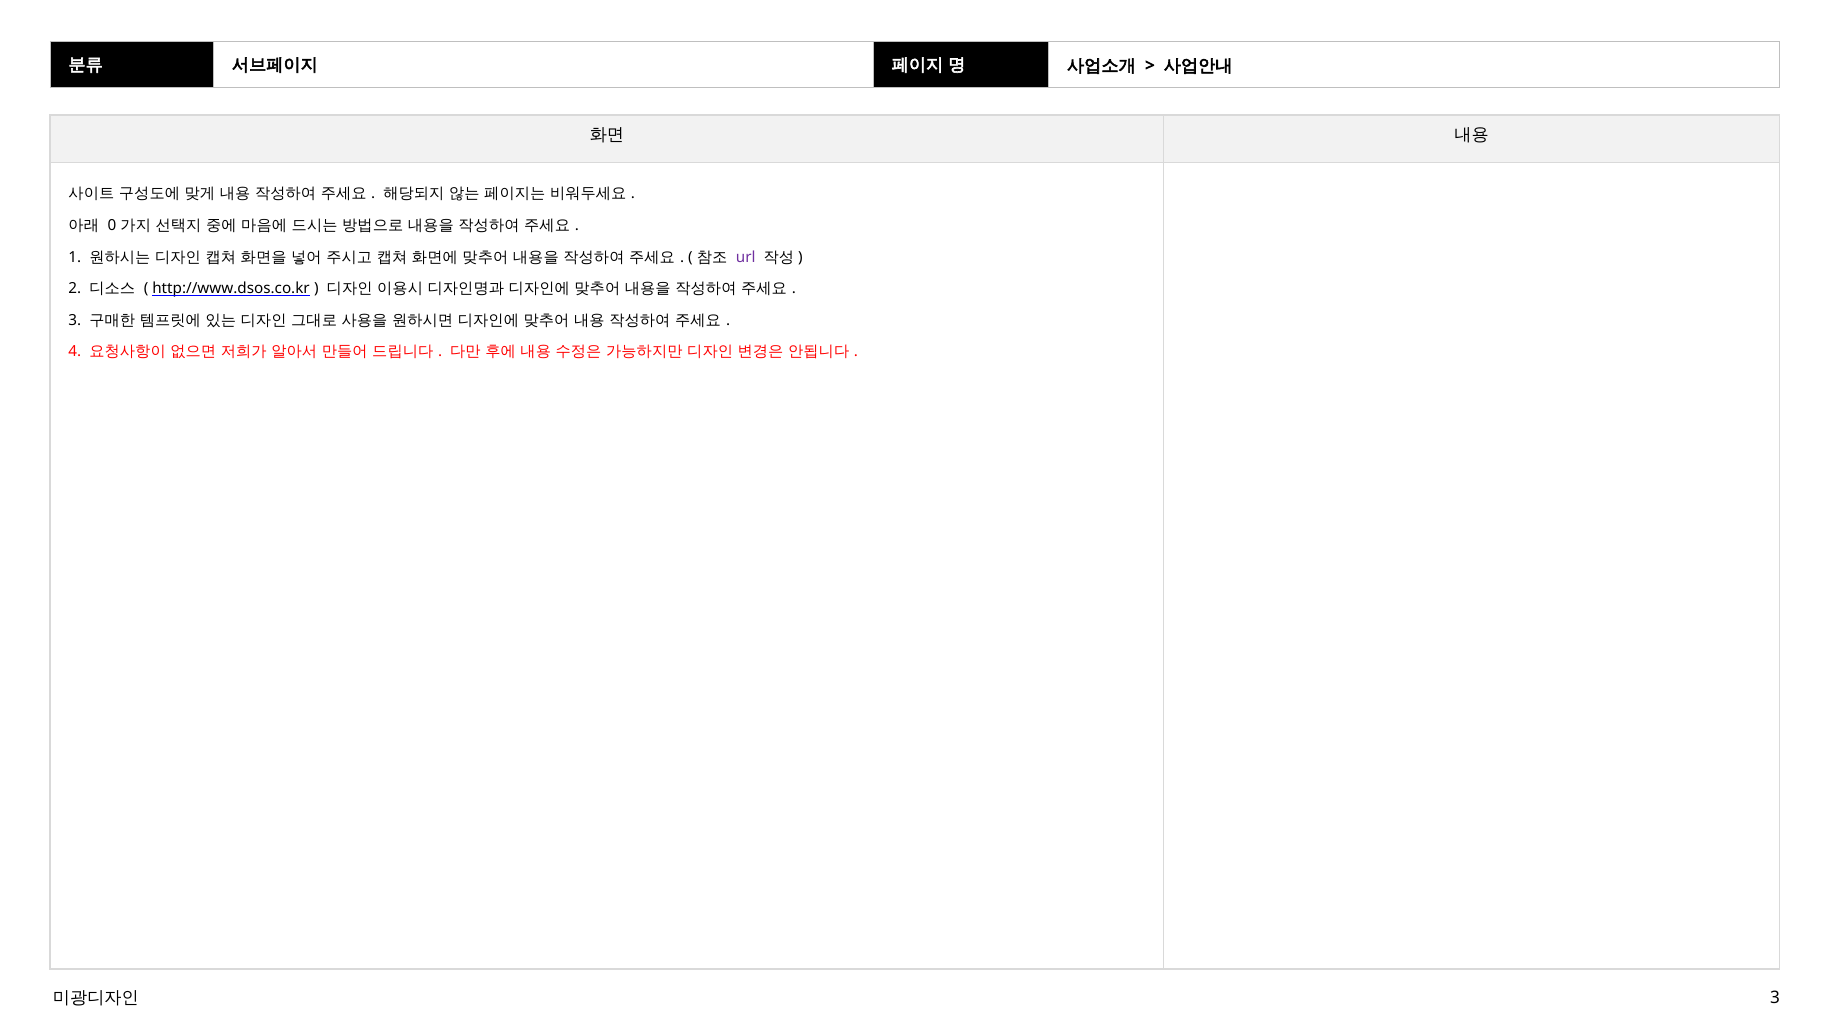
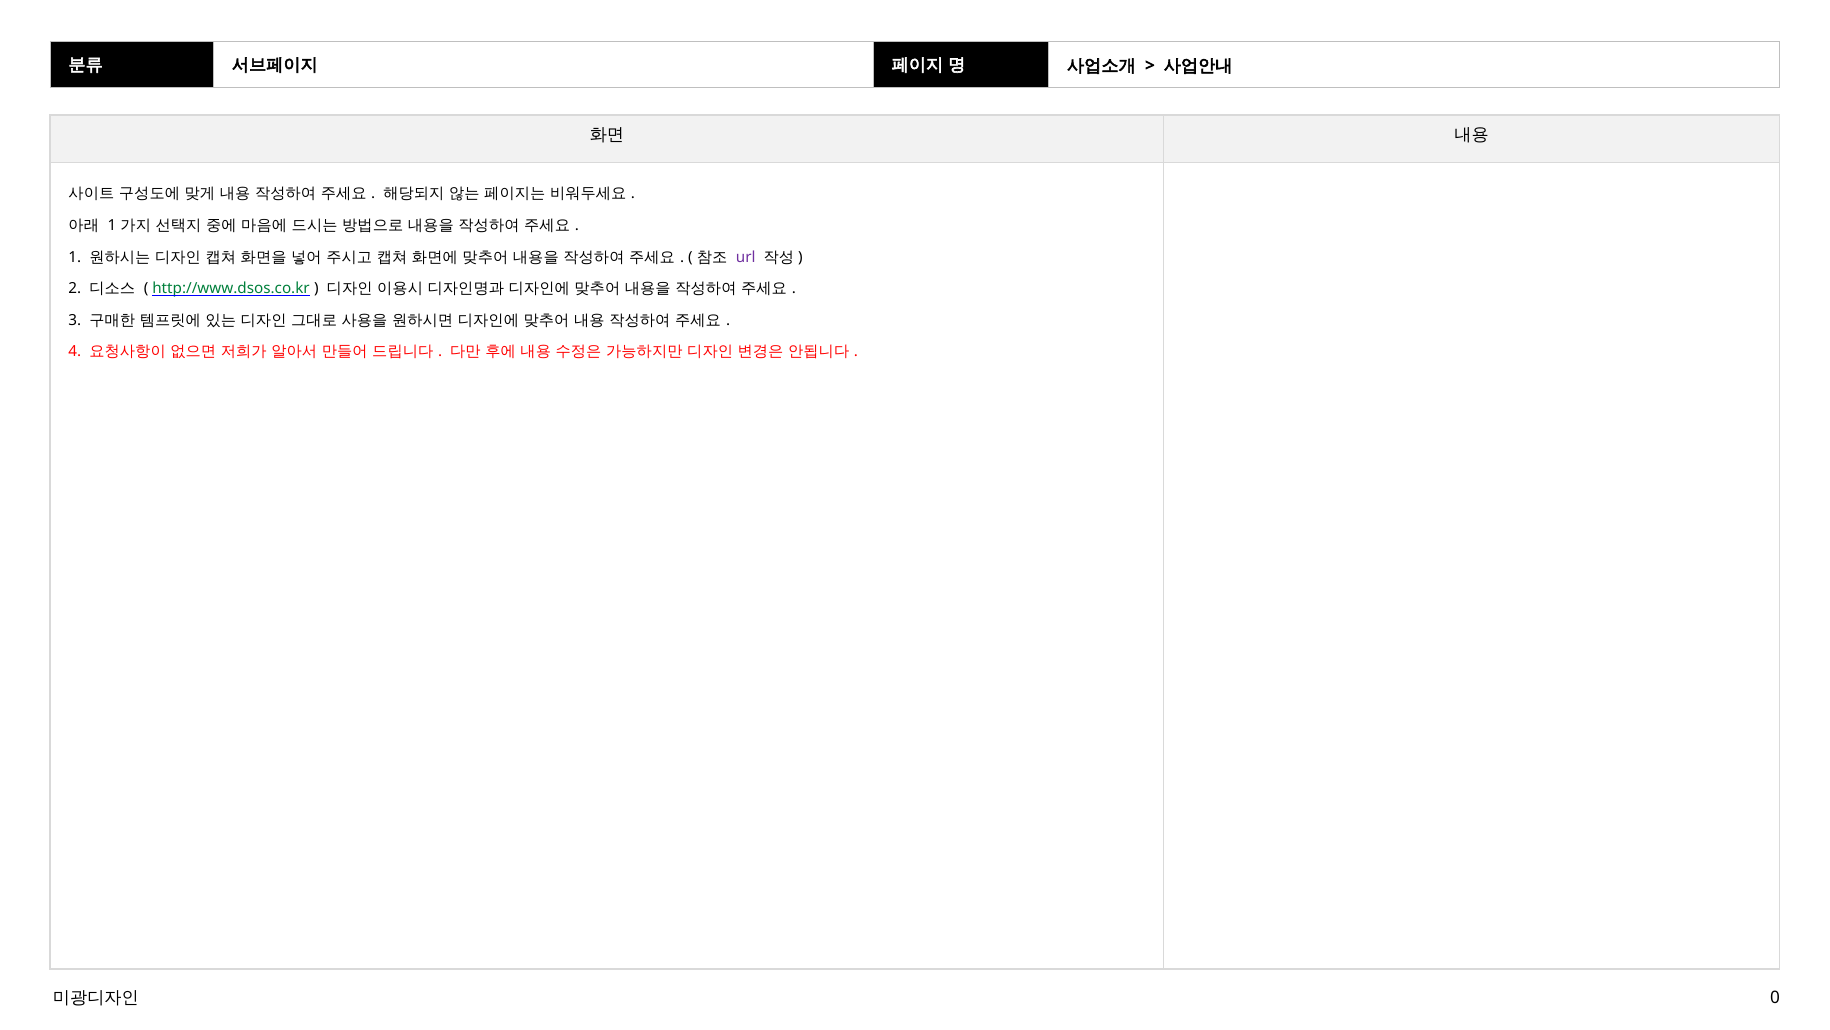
0 at (112, 225): 0 -> 1
http://www.dsos.co.kr colour: black -> green
3 at (1775, 998): 3 -> 0
